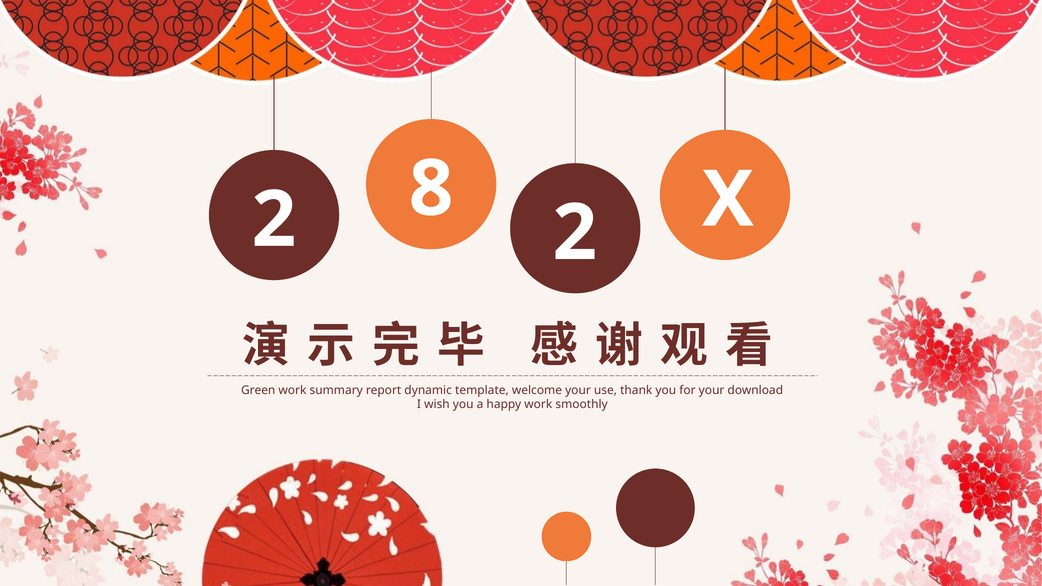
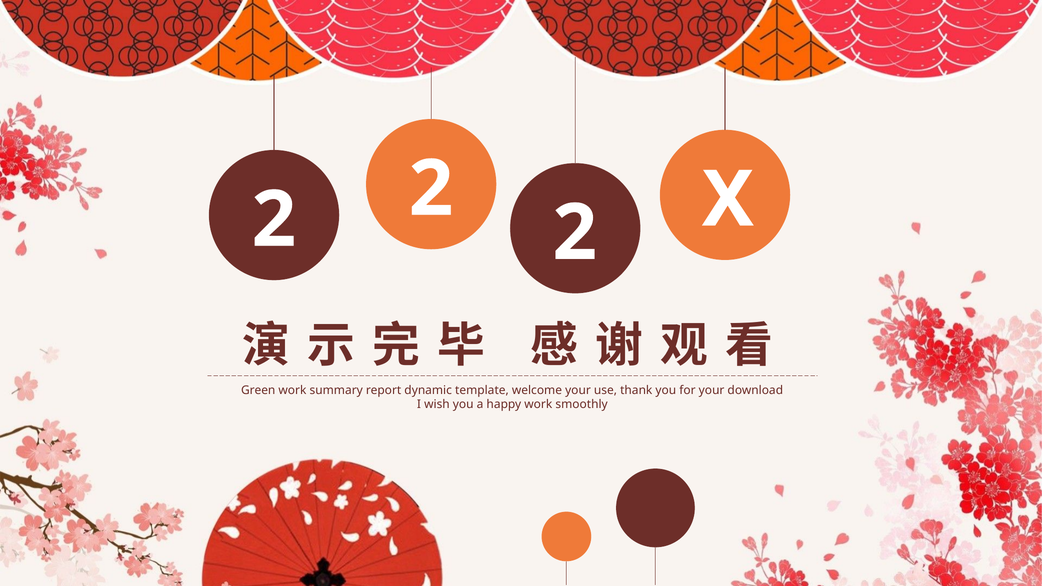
8 at (431, 189): 8 -> 2
